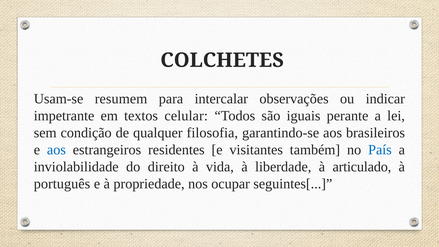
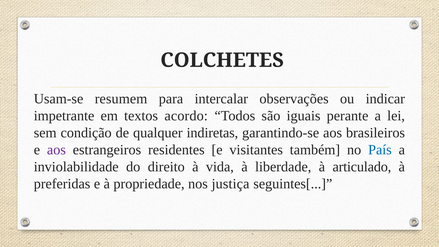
celular: celular -> acordo
filosofia: filosofia -> indiretas
aos at (56, 150) colour: blue -> purple
português: português -> preferidas
ocupar: ocupar -> justiça
